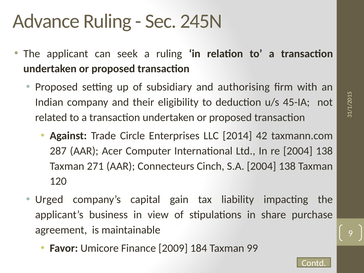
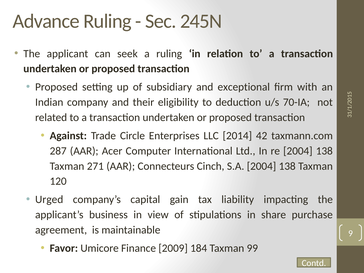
authorising: authorising -> exceptional
45-IA: 45-IA -> 70-IA
